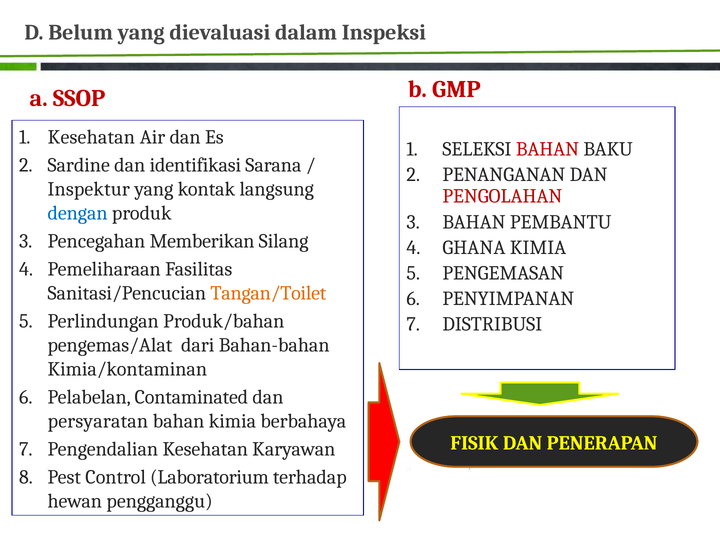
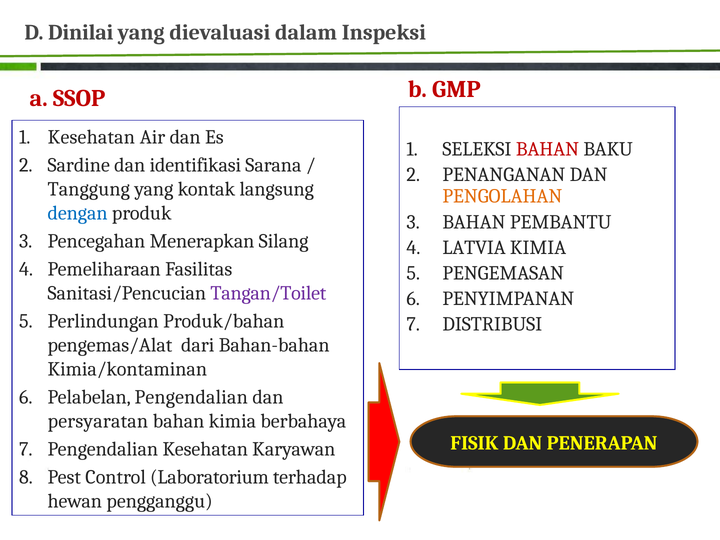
Belum: Belum -> Dinilai
Inspektur: Inspektur -> Tanggung
PENGOLAHAN colour: red -> orange
Memberikan: Memberikan -> Menerapkan
GHANA: GHANA -> LATVIA
Tangan/Toilet colour: orange -> purple
Pelabelan Contaminated: Contaminated -> Pengendalian
